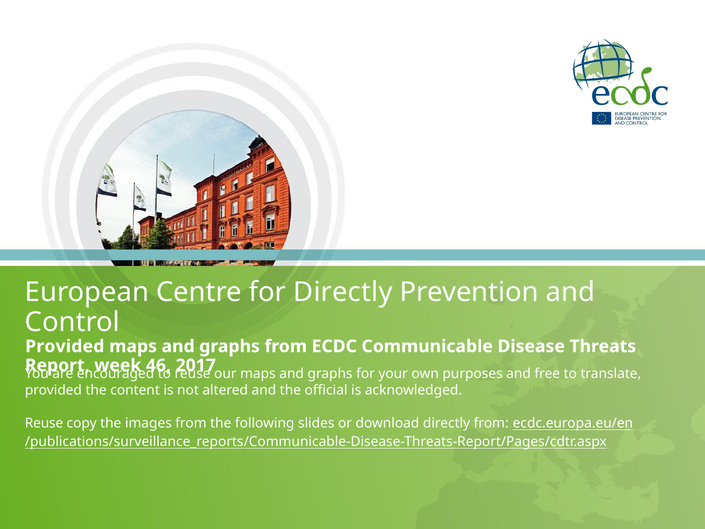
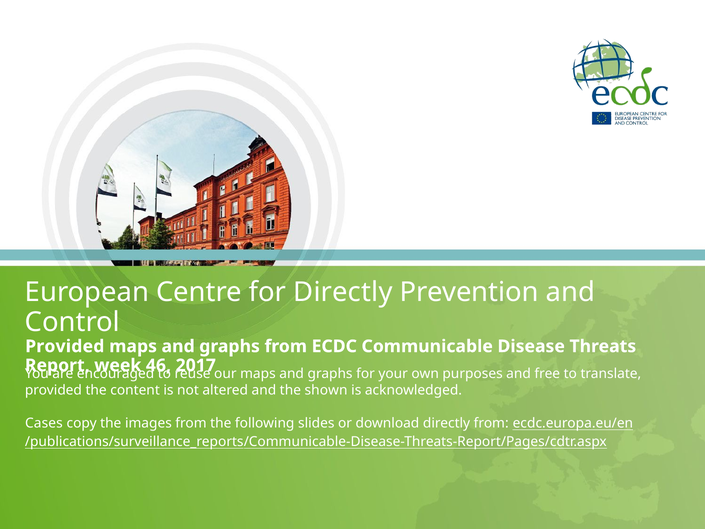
official: official -> shown
Reuse at (44, 423): Reuse -> Cases
